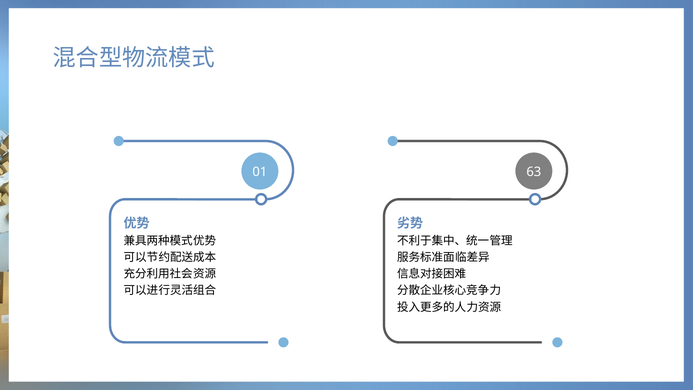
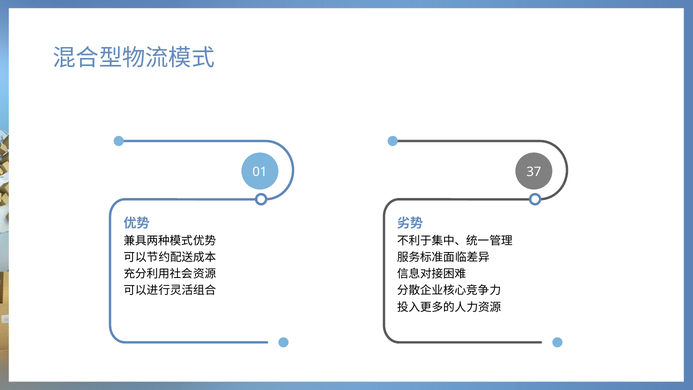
63: 63 -> 37
